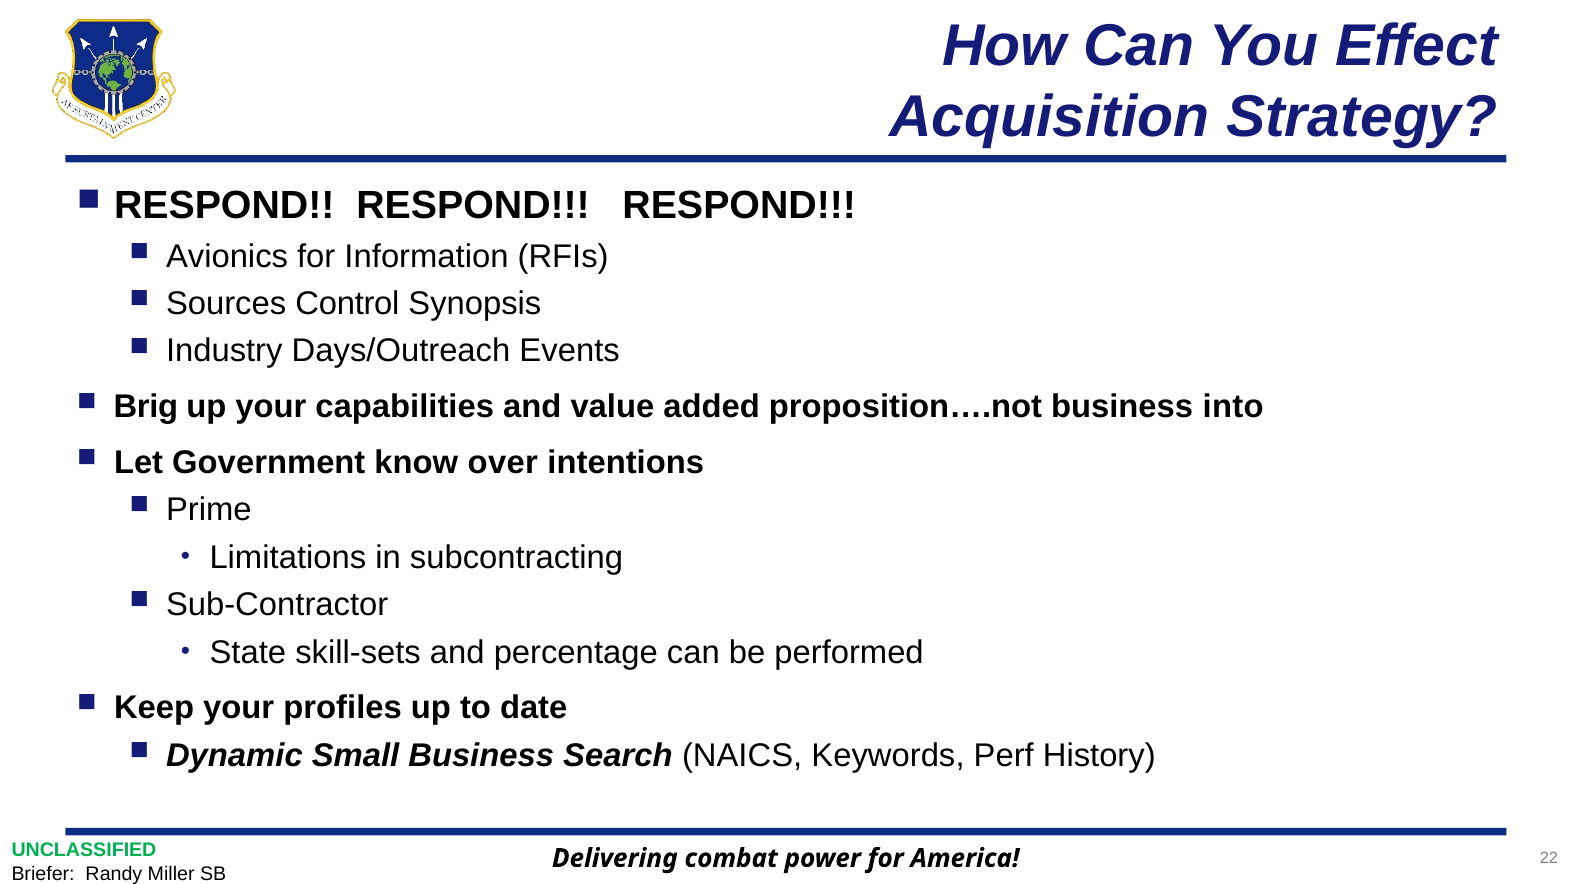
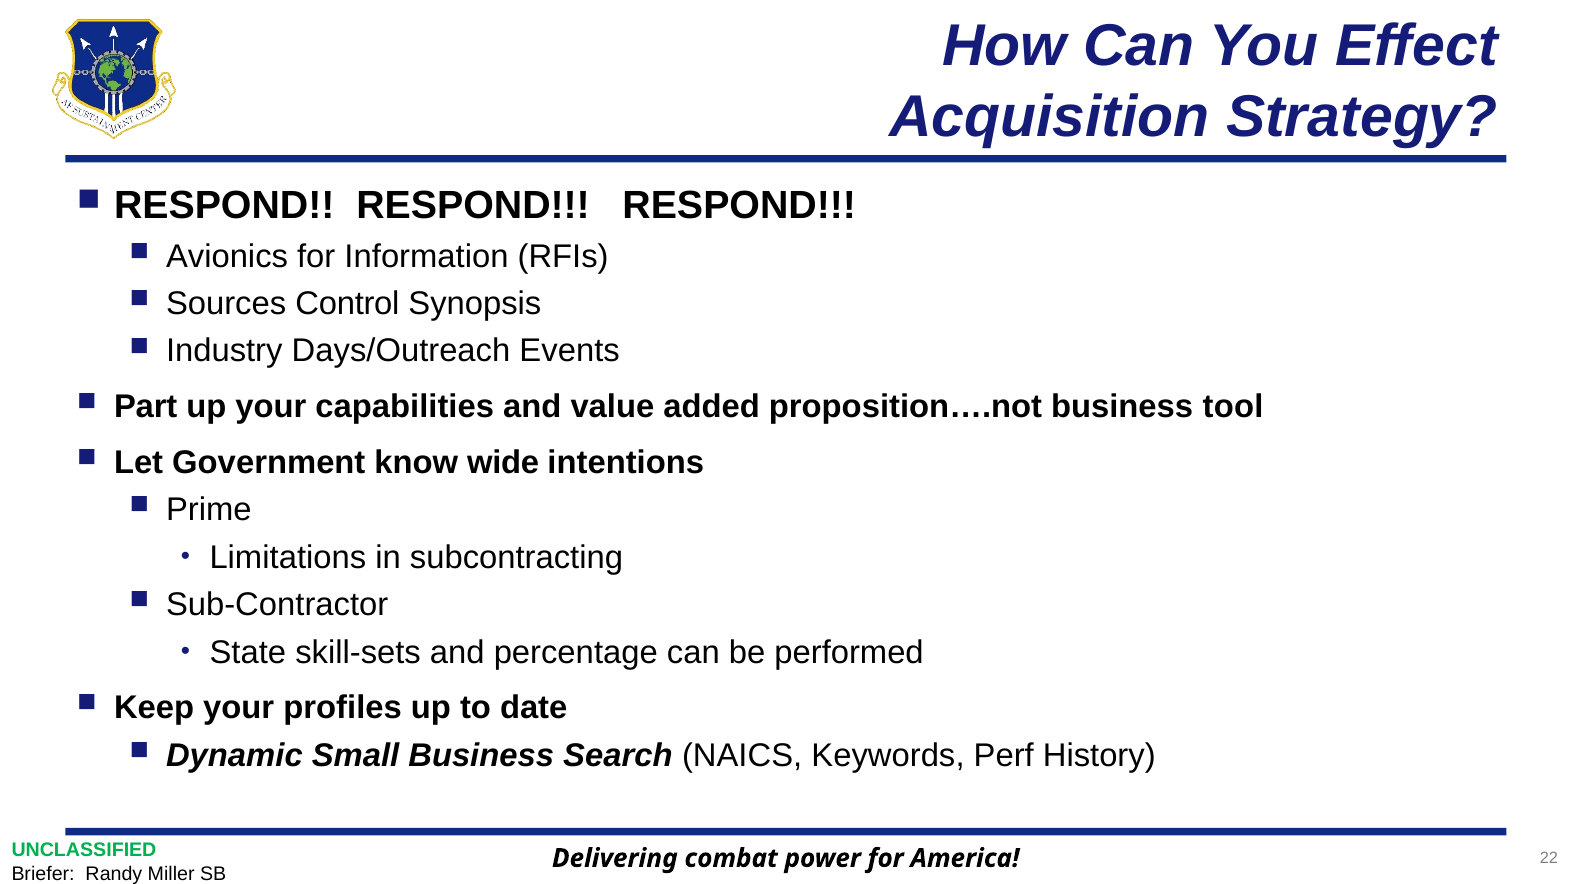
Brig: Brig -> Part
into: into -> tool
over: over -> wide
